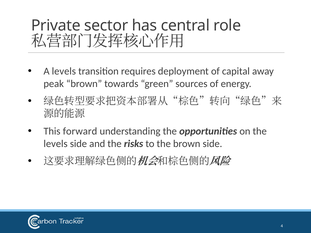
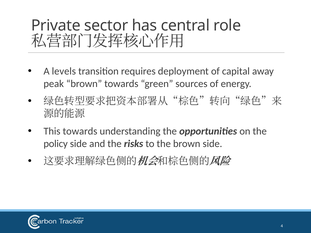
This forward: forward -> towards
levels at (56, 144): levels -> policy
